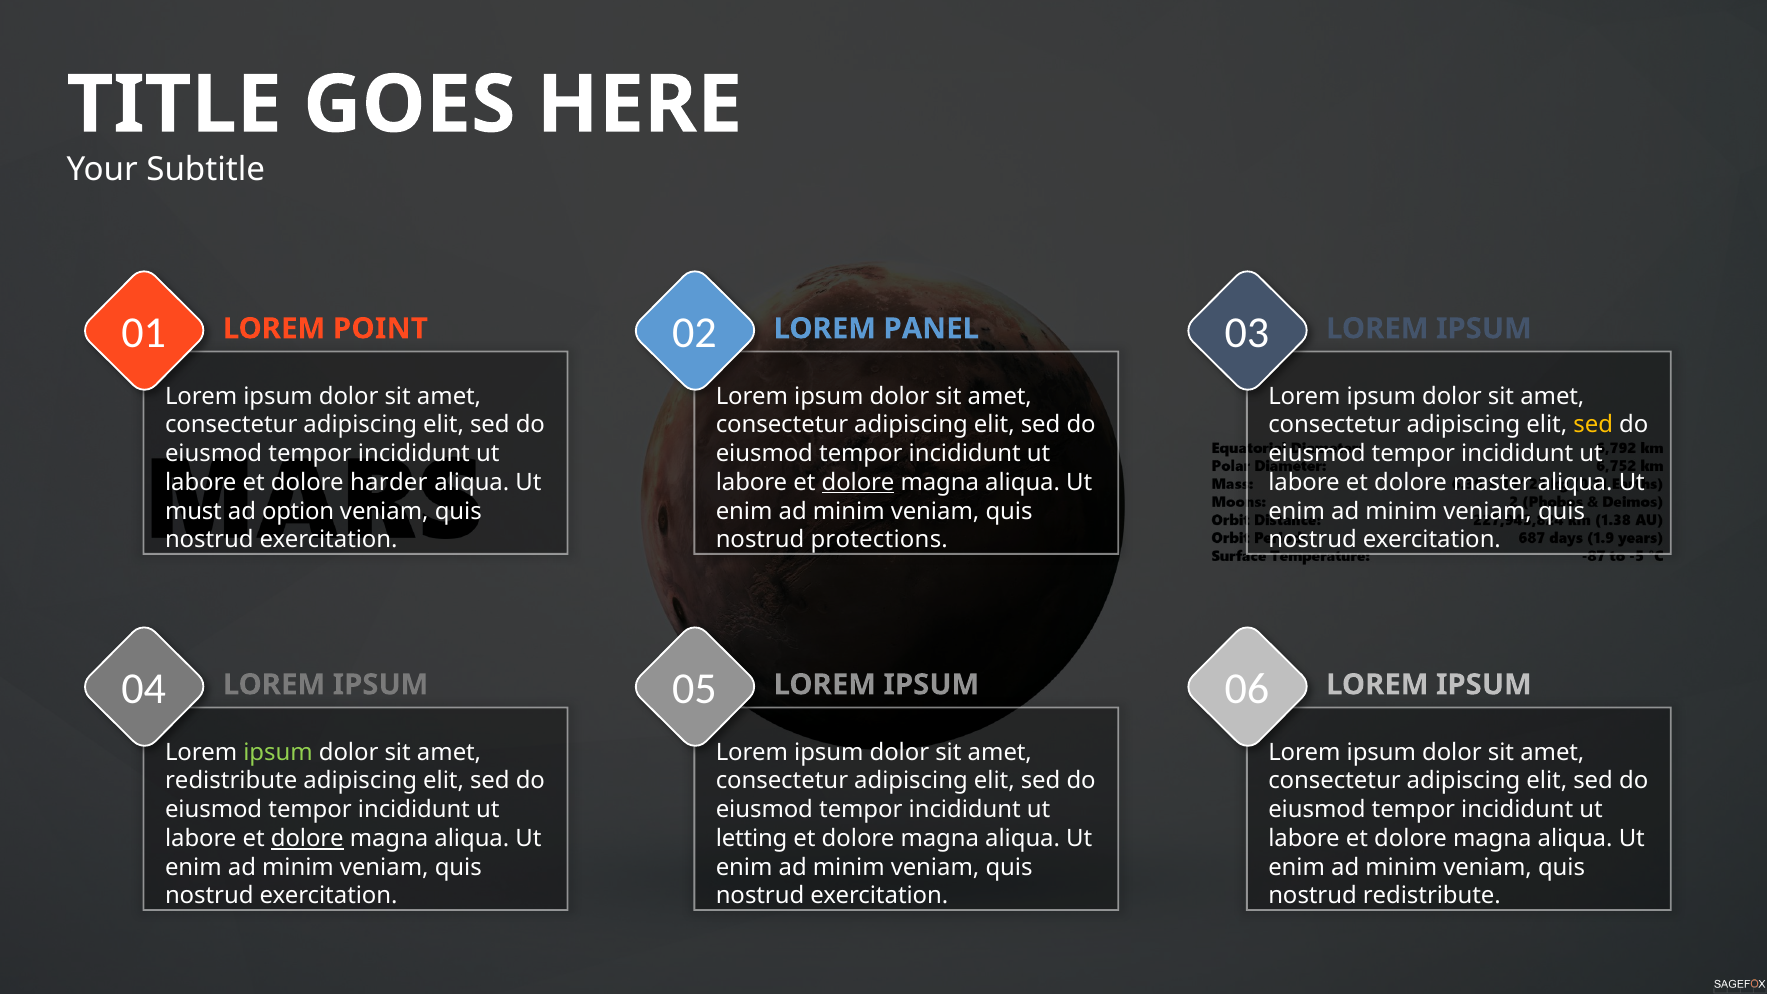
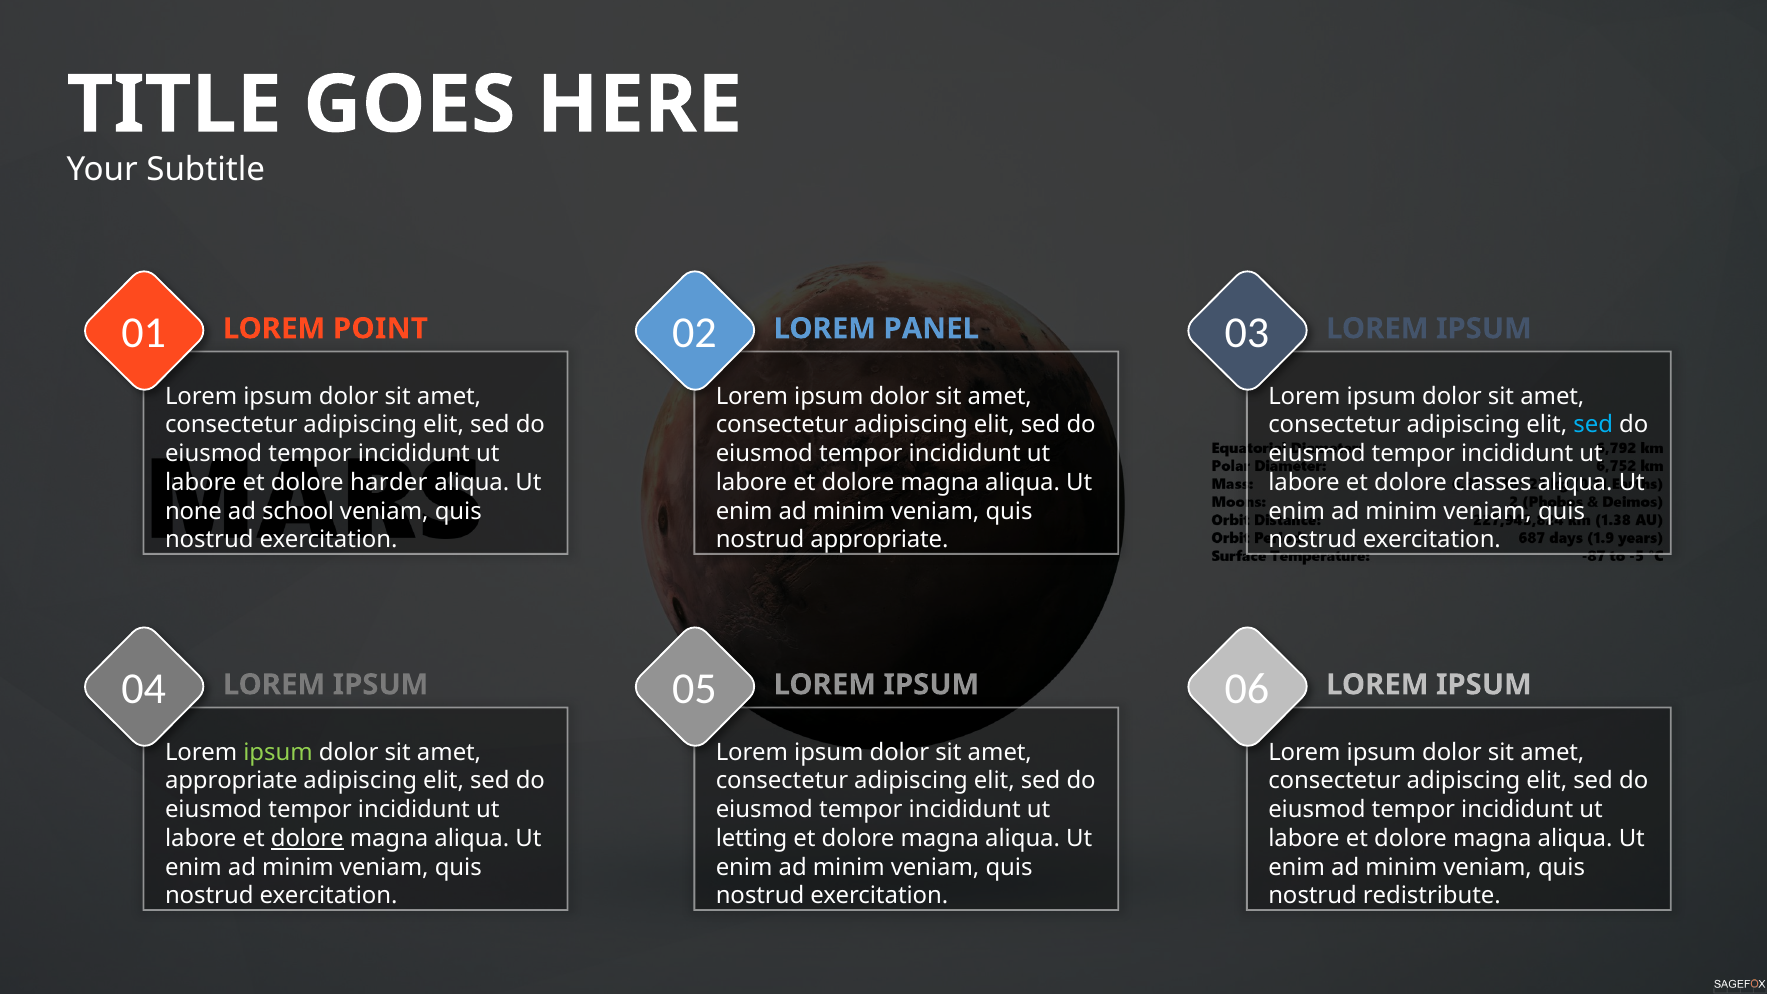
sed at (1593, 425) colour: yellow -> light blue
dolore at (858, 482) underline: present -> none
master: master -> classes
must: must -> none
option: option -> school
nostrud protections: protections -> appropriate
redistribute at (231, 781): redistribute -> appropriate
